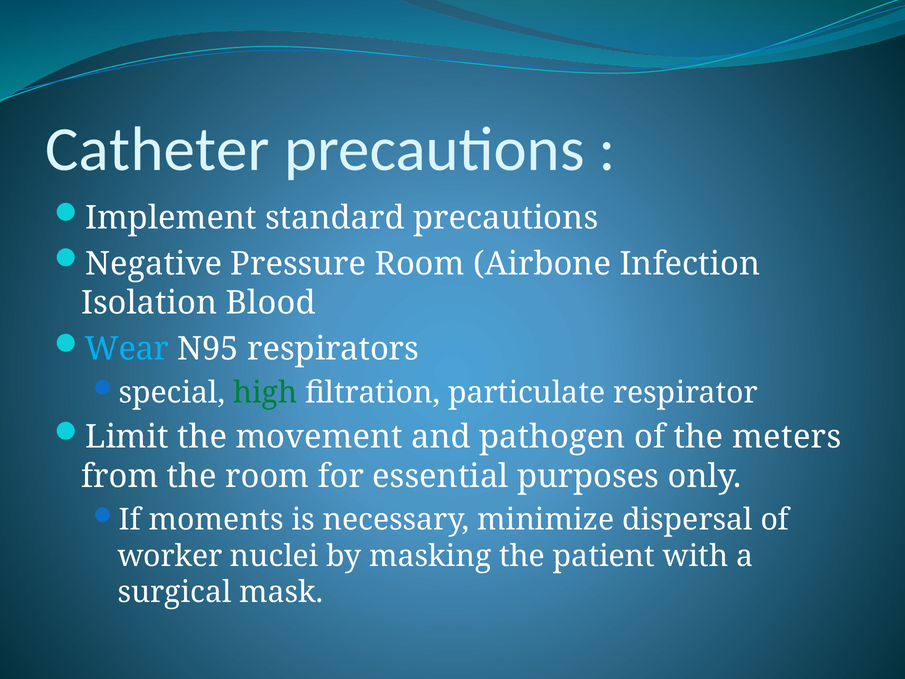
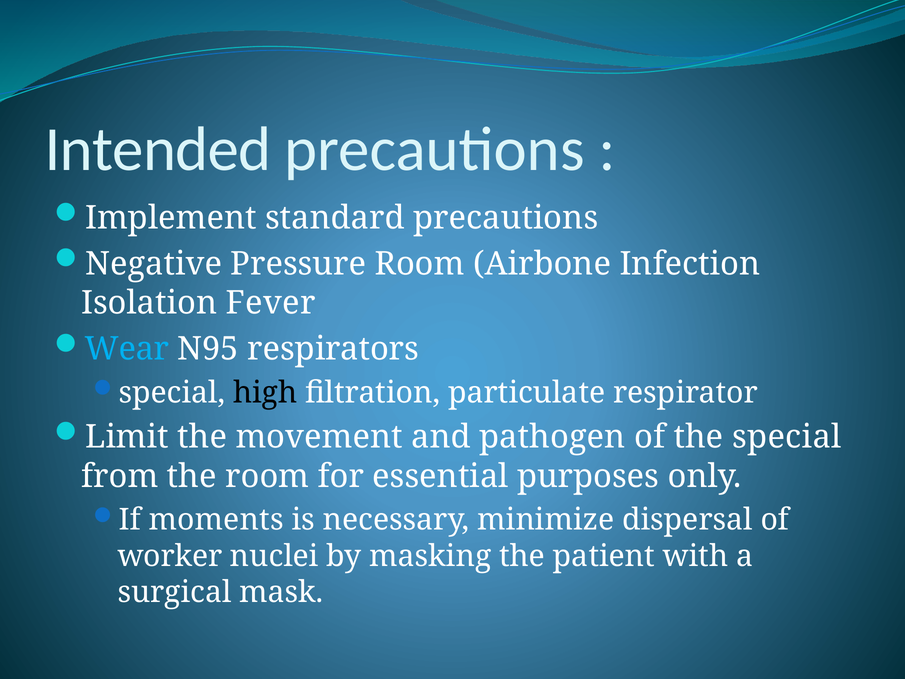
Catheter: Catheter -> Intended
Blood: Blood -> Fever
high colour: green -> black
the meters: meters -> special
